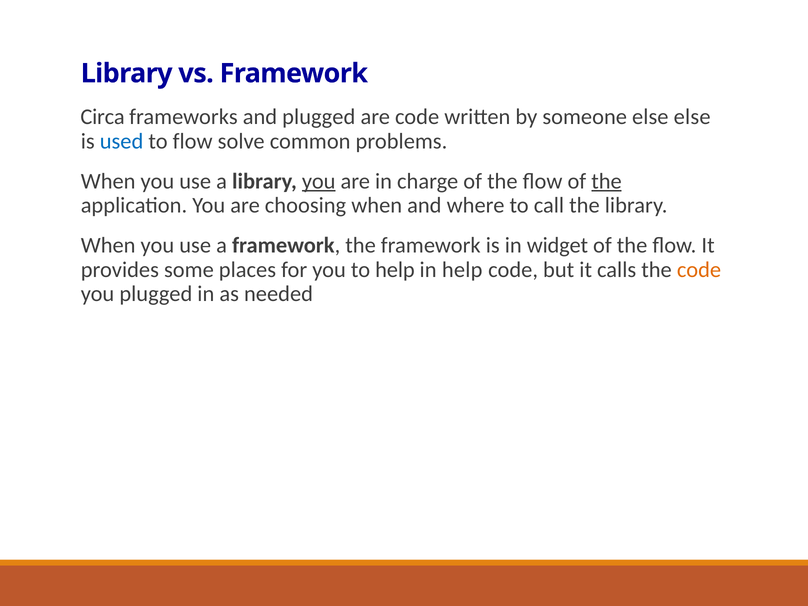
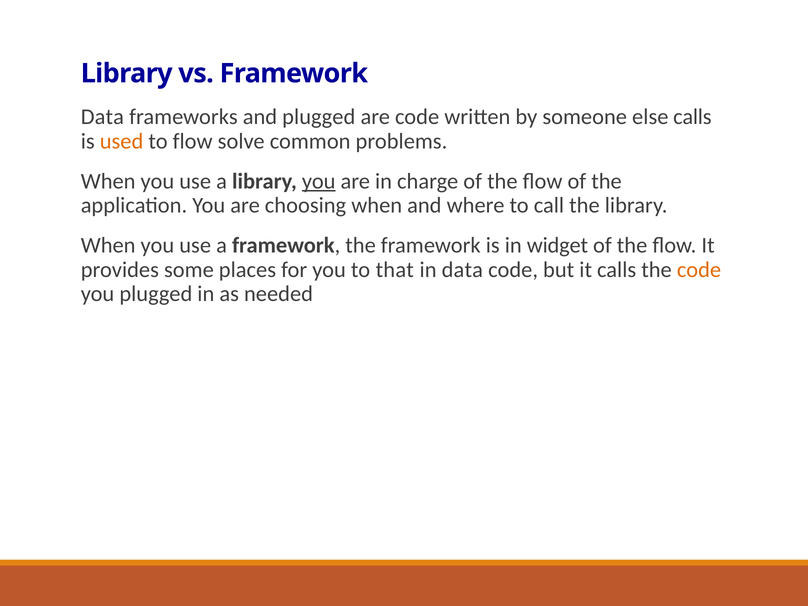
Circa at (103, 117): Circa -> Data
else else: else -> calls
used colour: blue -> orange
the at (607, 181) underline: present -> none
to help: help -> that
in help: help -> data
